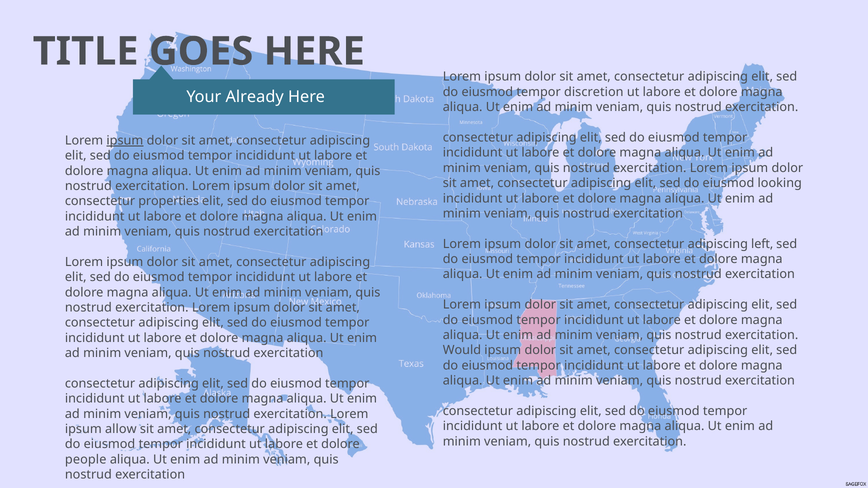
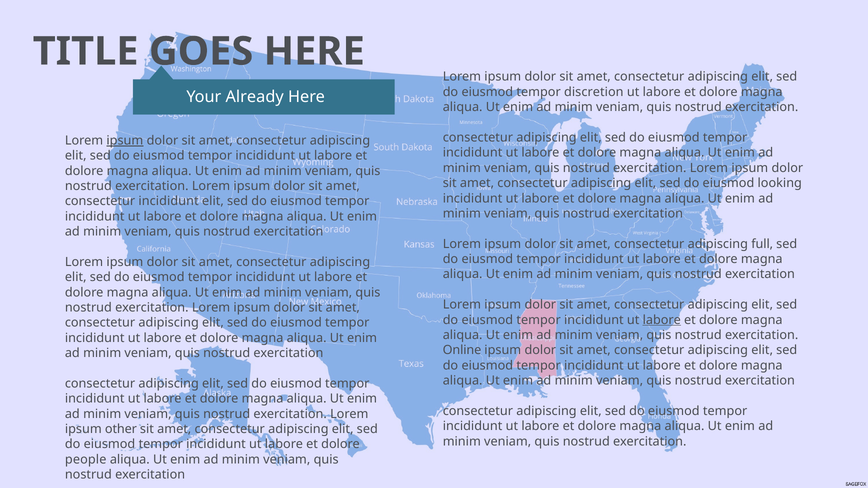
consectetur properties: properties -> incididunt
left: left -> full
labore at (662, 320) underline: none -> present
Would: Would -> Online
allow: allow -> other
